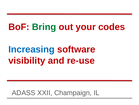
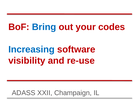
Bring colour: green -> blue
